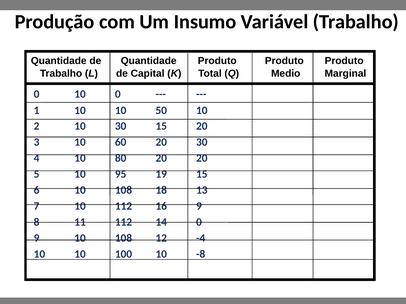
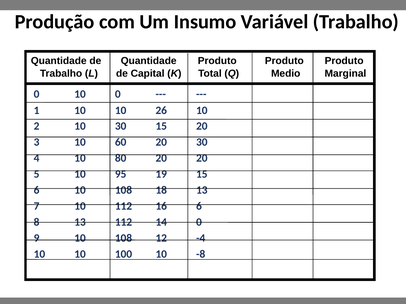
50: 50 -> 26
16 9: 9 -> 6
8 11: 11 -> 13
